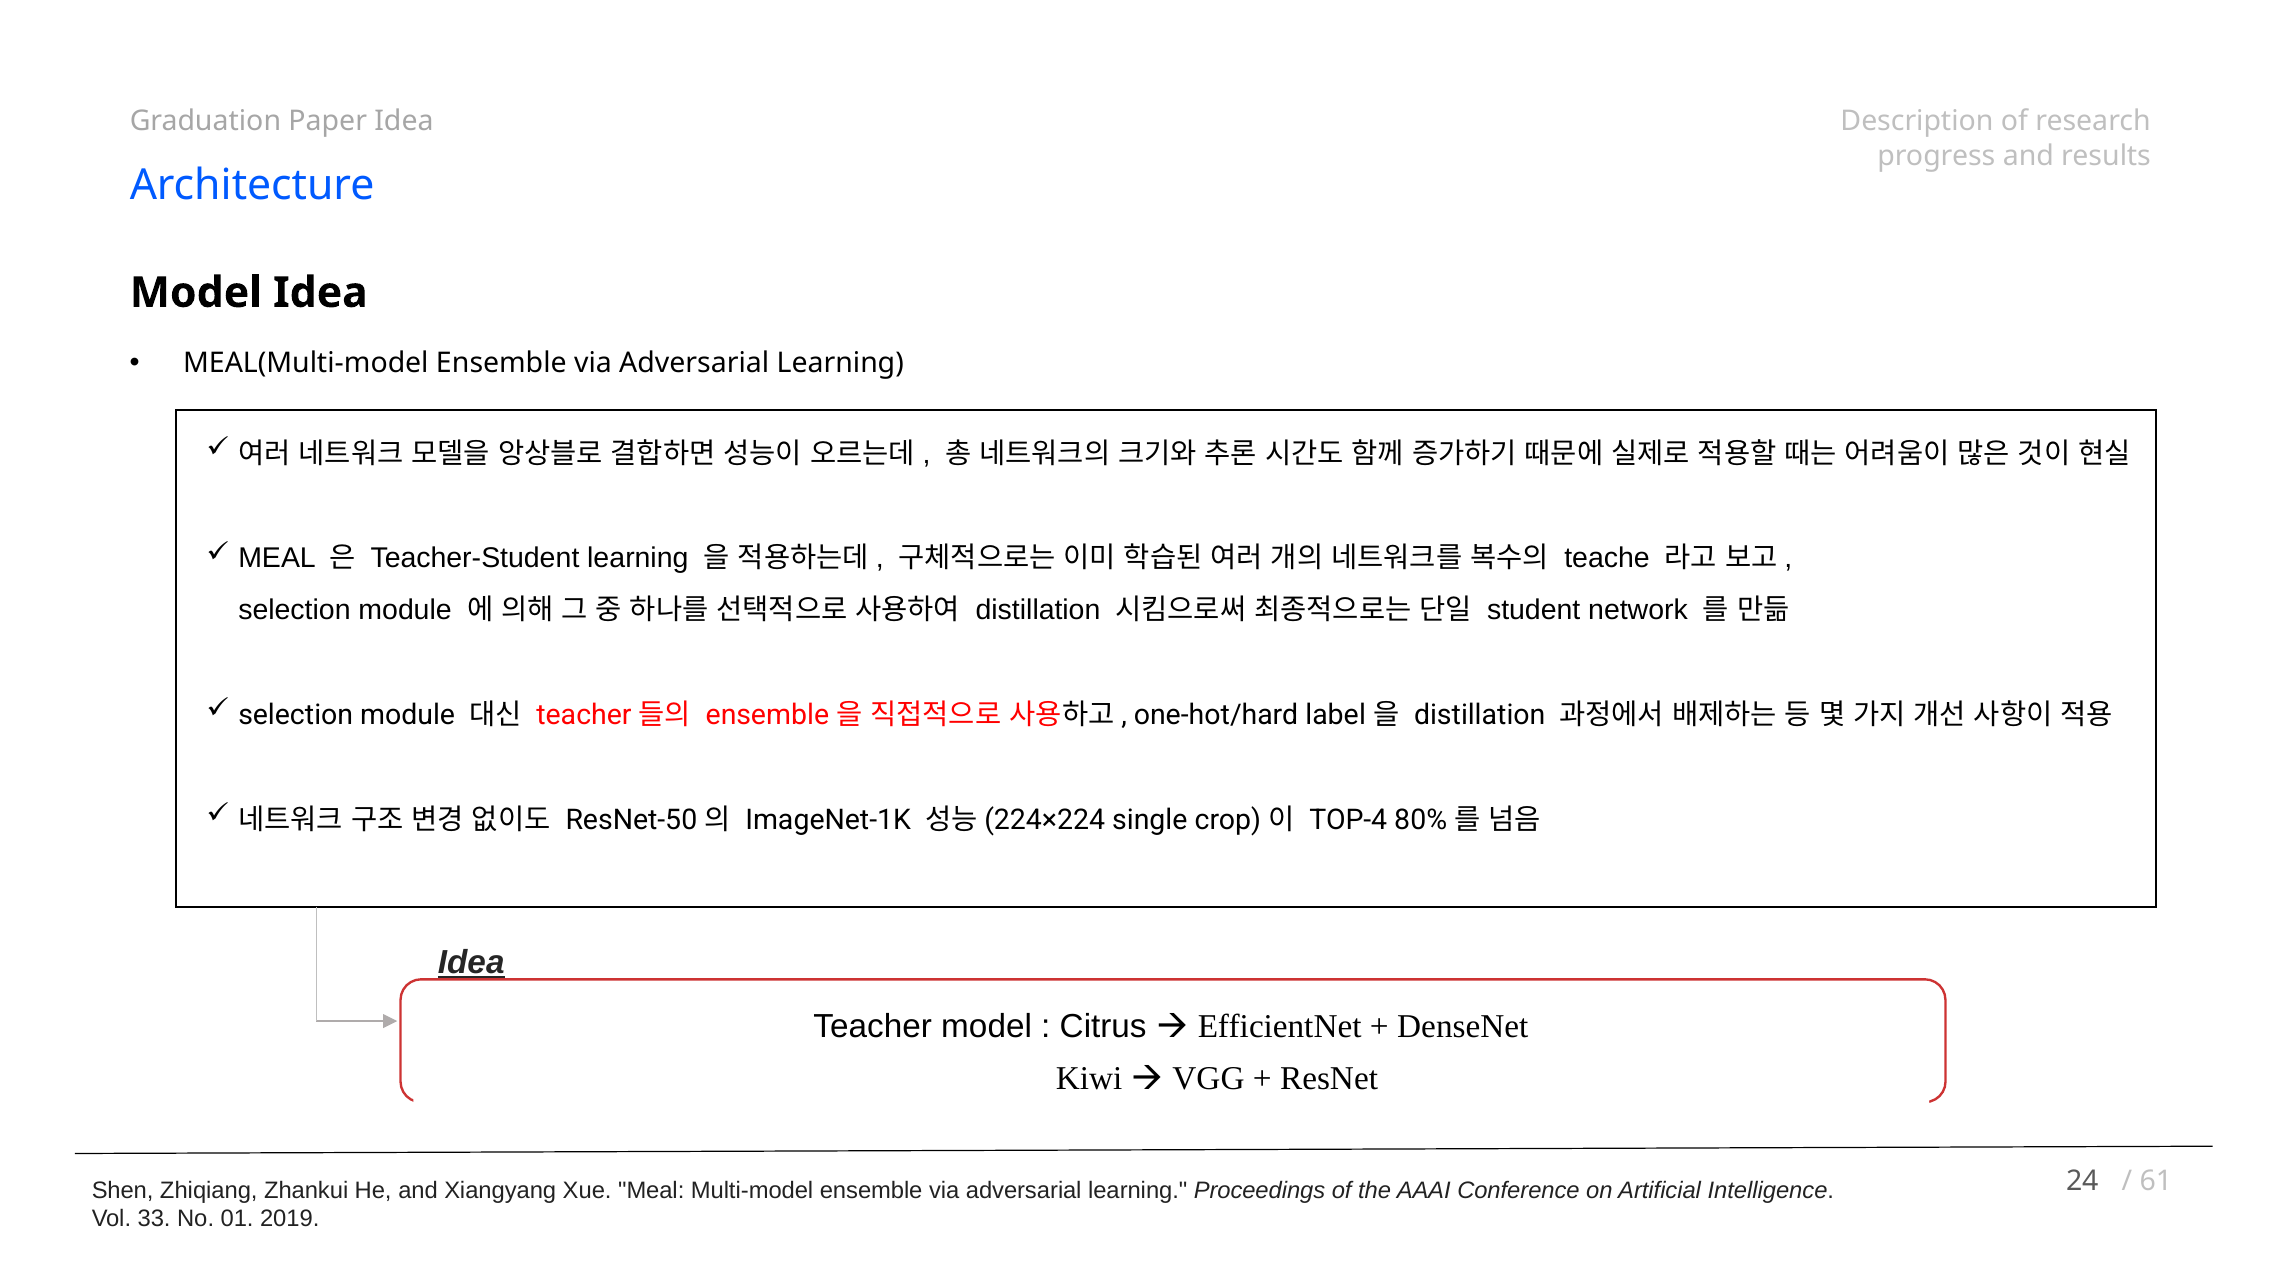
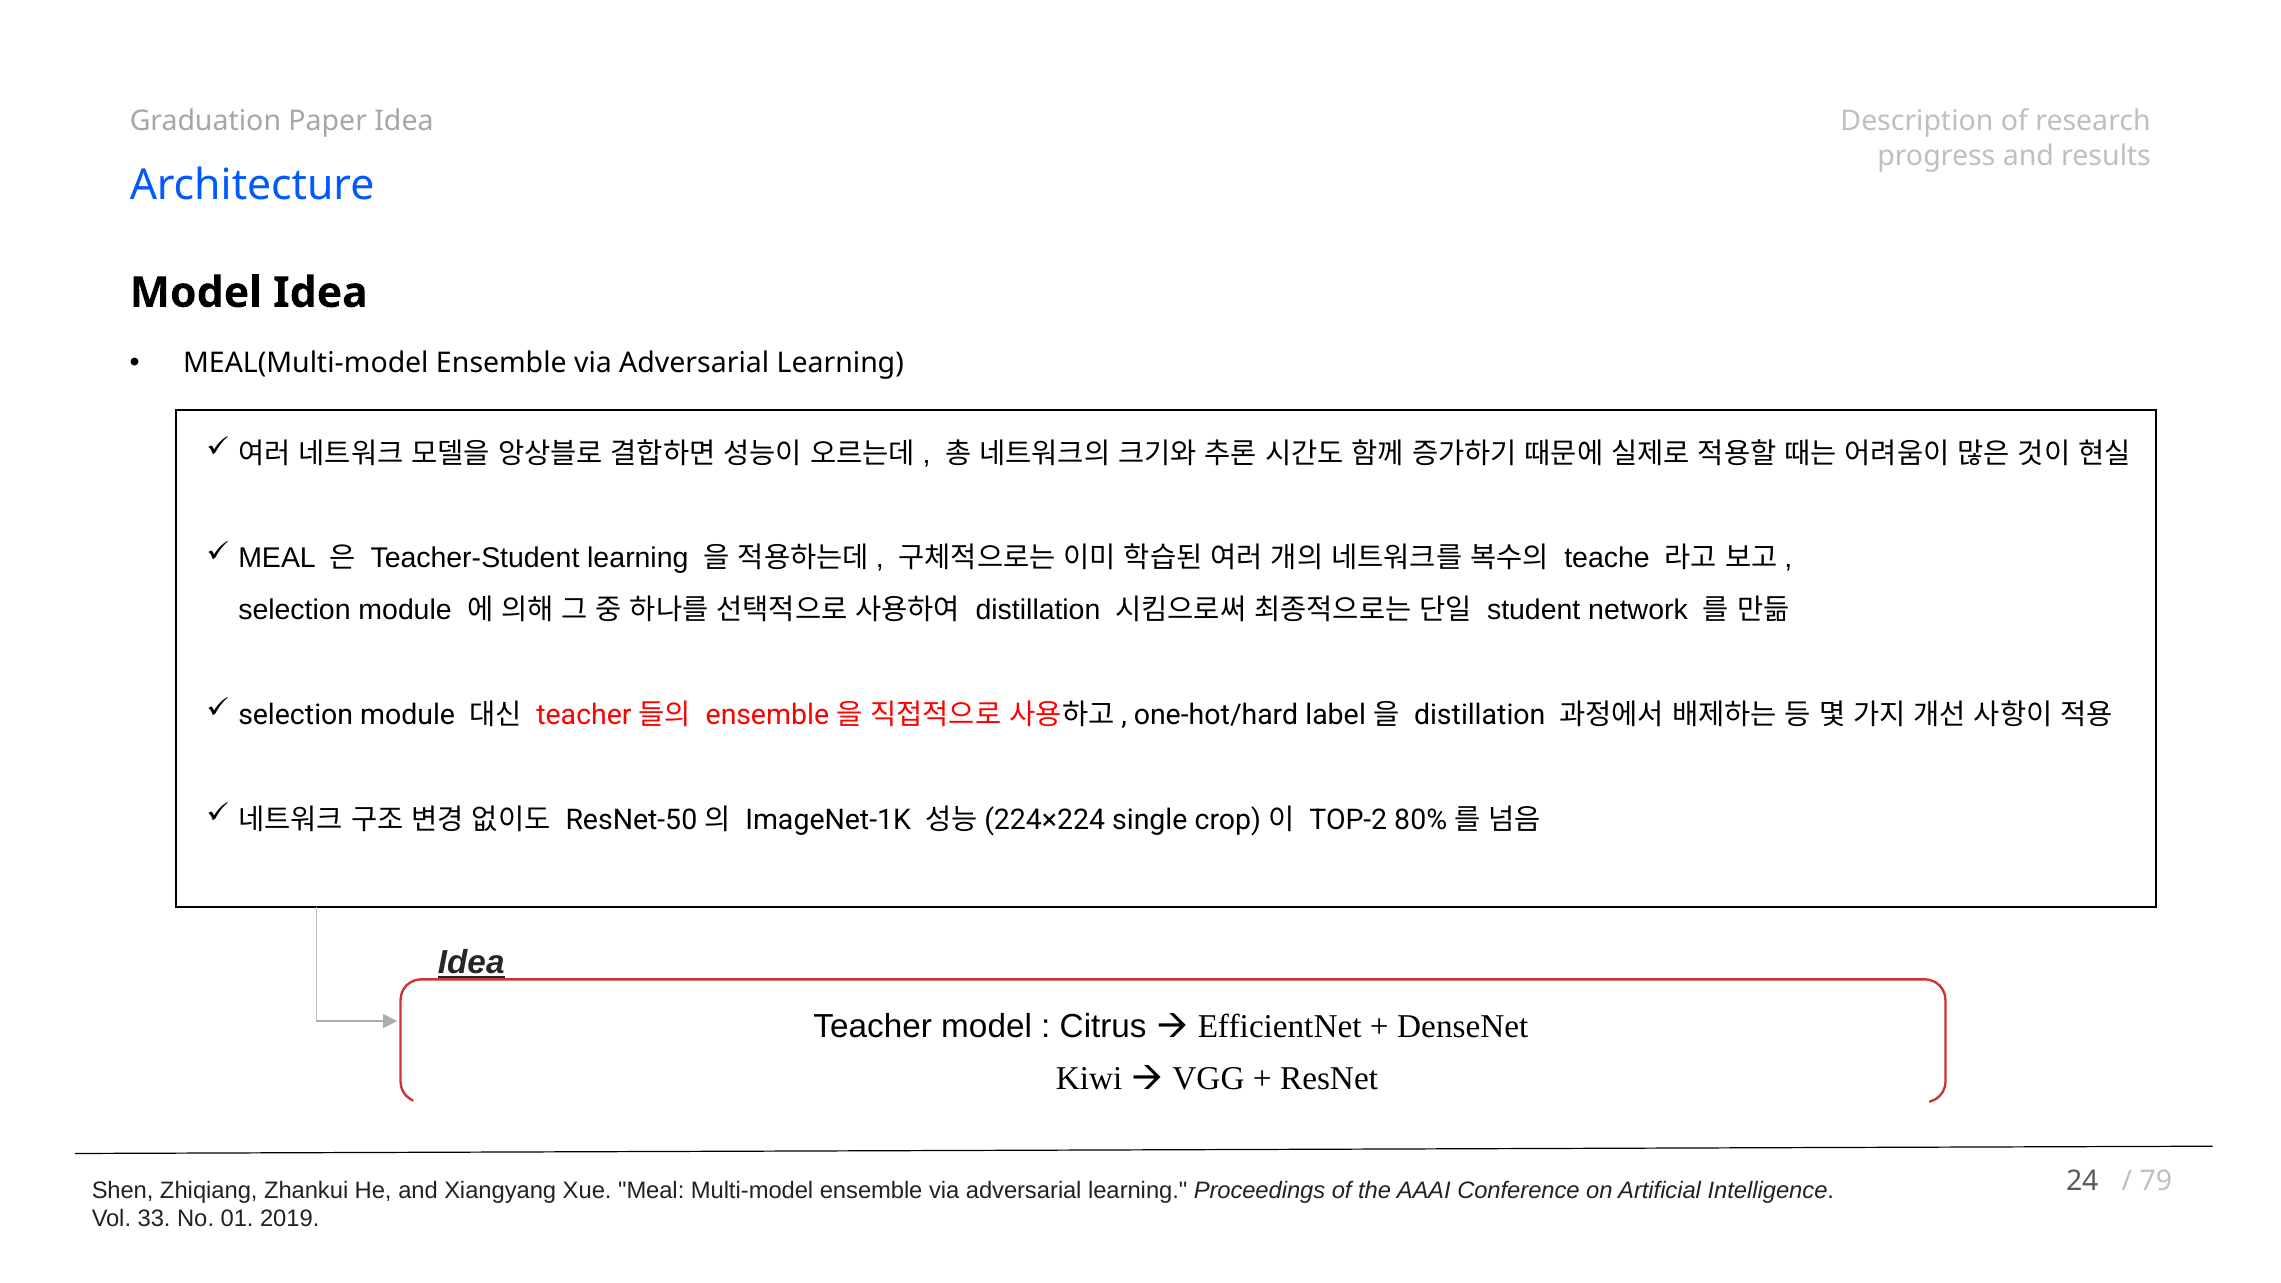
TOP-4: TOP-4 -> TOP-2
61: 61 -> 79
